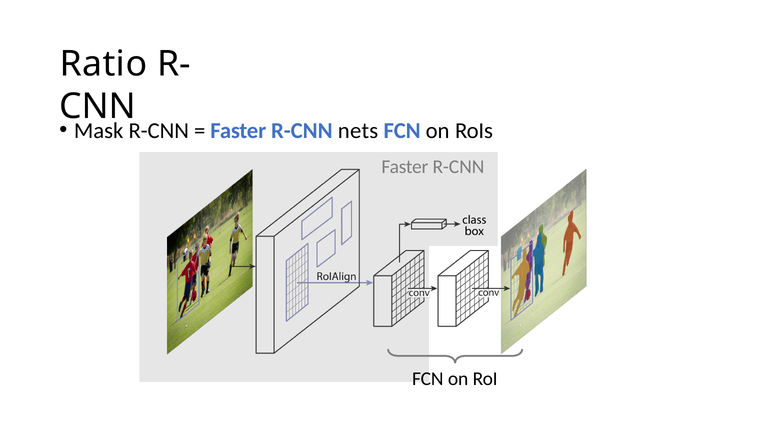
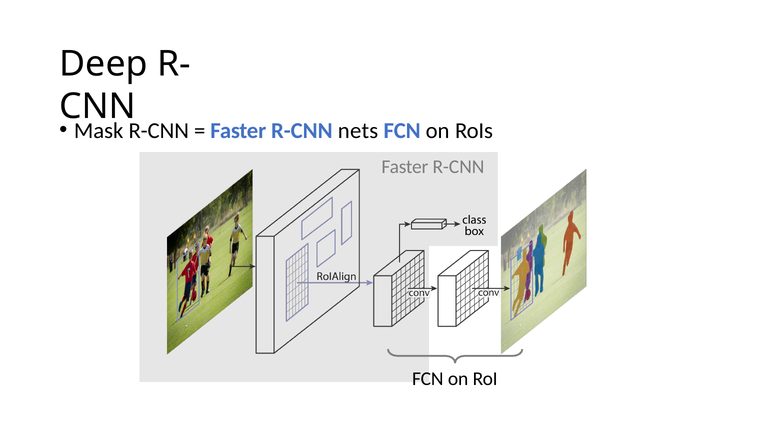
Ratio: Ratio -> Deep
